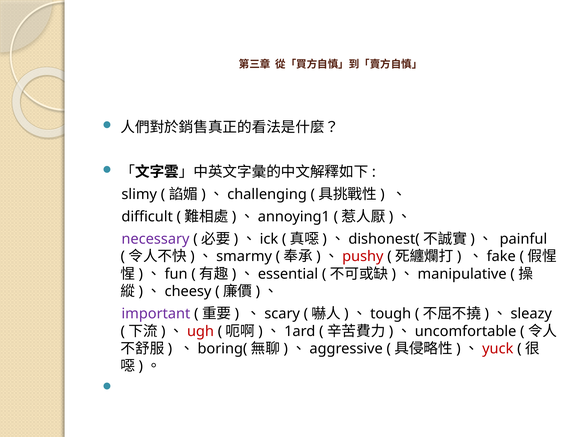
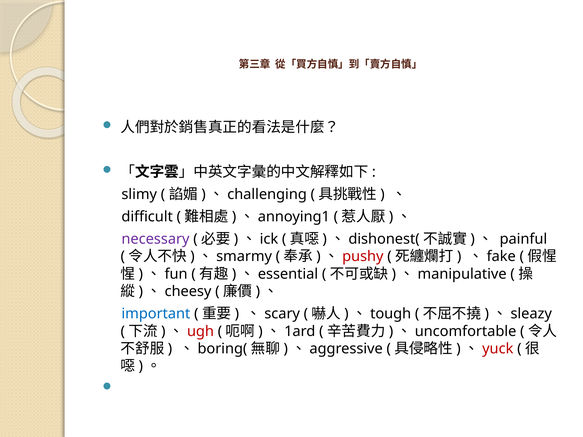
important colour: purple -> blue
